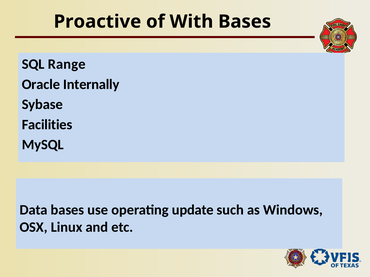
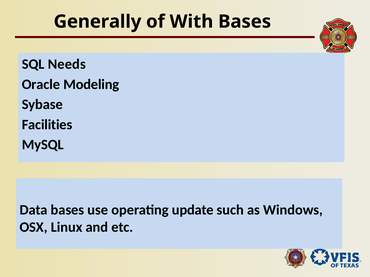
Proactive: Proactive -> Generally
Range: Range -> Needs
Internally: Internally -> Modeling
